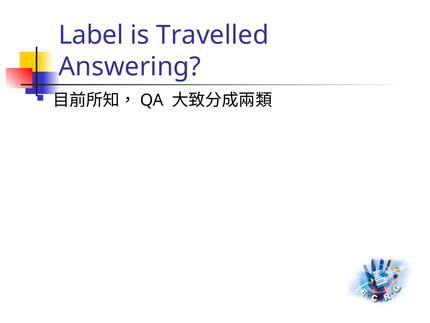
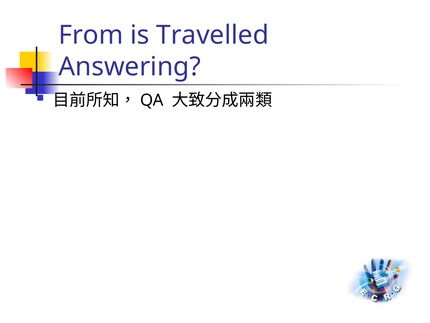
Label: Label -> From
